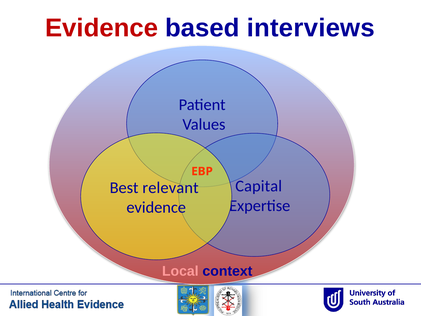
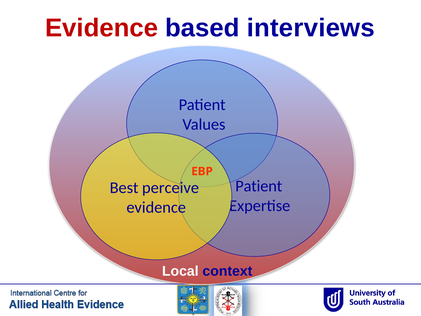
Capital at (259, 186): Capital -> Patient
relevant: relevant -> perceive
Local colour: pink -> white
